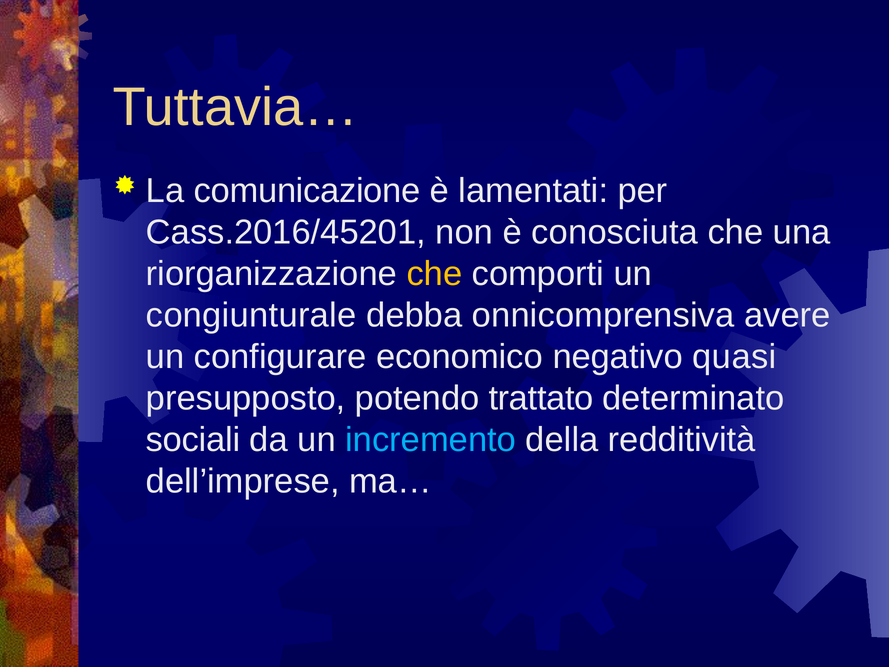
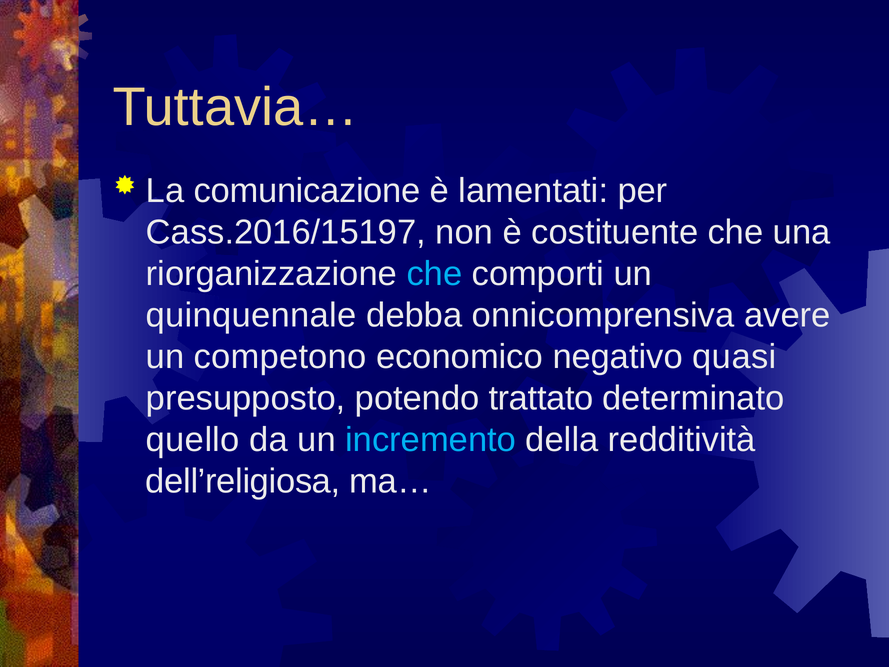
Cass.2016/45201: Cass.2016/45201 -> Cass.2016/15197
conosciuta: conosciuta -> costituente
che at (434, 274) colour: yellow -> light blue
congiunturale: congiunturale -> quinquennale
configurare: configurare -> competono
sociali: sociali -> quello
dell’imprese: dell’imprese -> dell’religiosa
